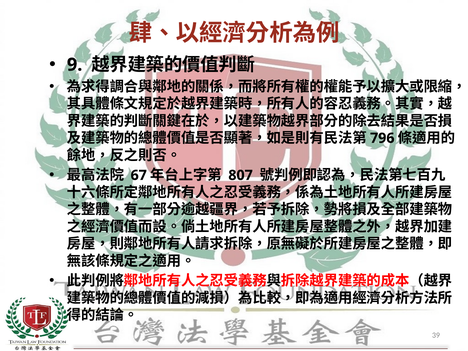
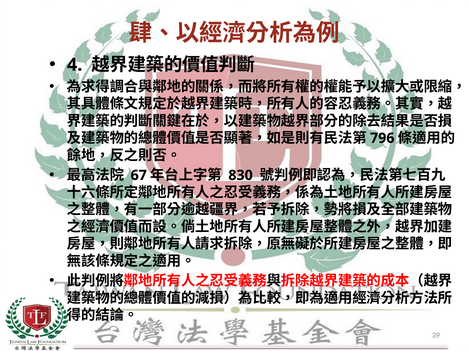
9: 9 -> 4
807: 807 -> 830
